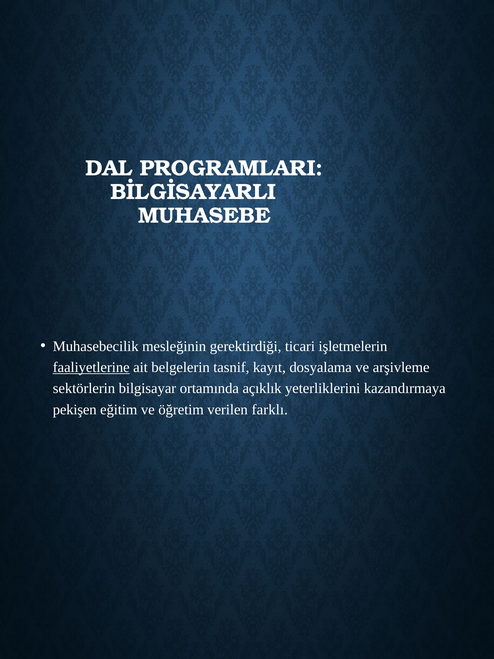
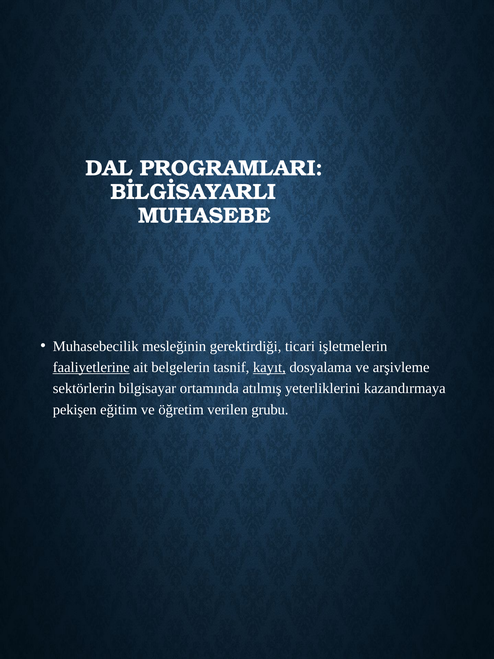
kayıt underline: none -> present
açıklık: açıklık -> atılmış
farklı: farklı -> grubu
